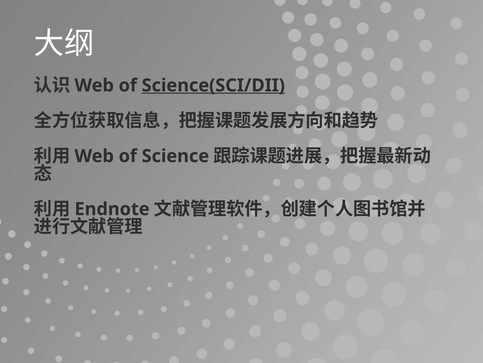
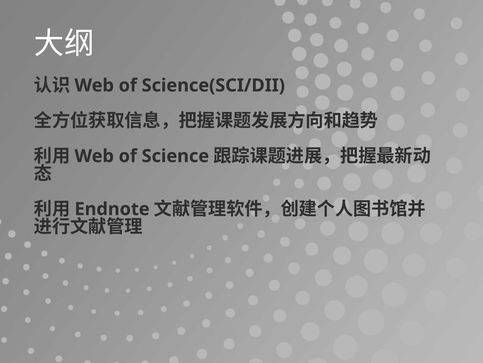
Science(SCI/DII underline: present -> none
